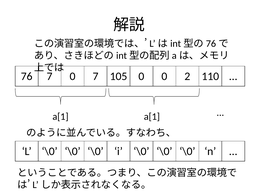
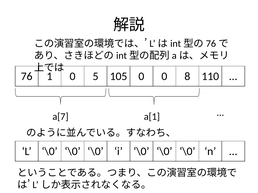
76 7: 7 -> 1
0 7: 7 -> 5
2: 2 -> 8
a[1 at (60, 117): a[1 -> a[7
